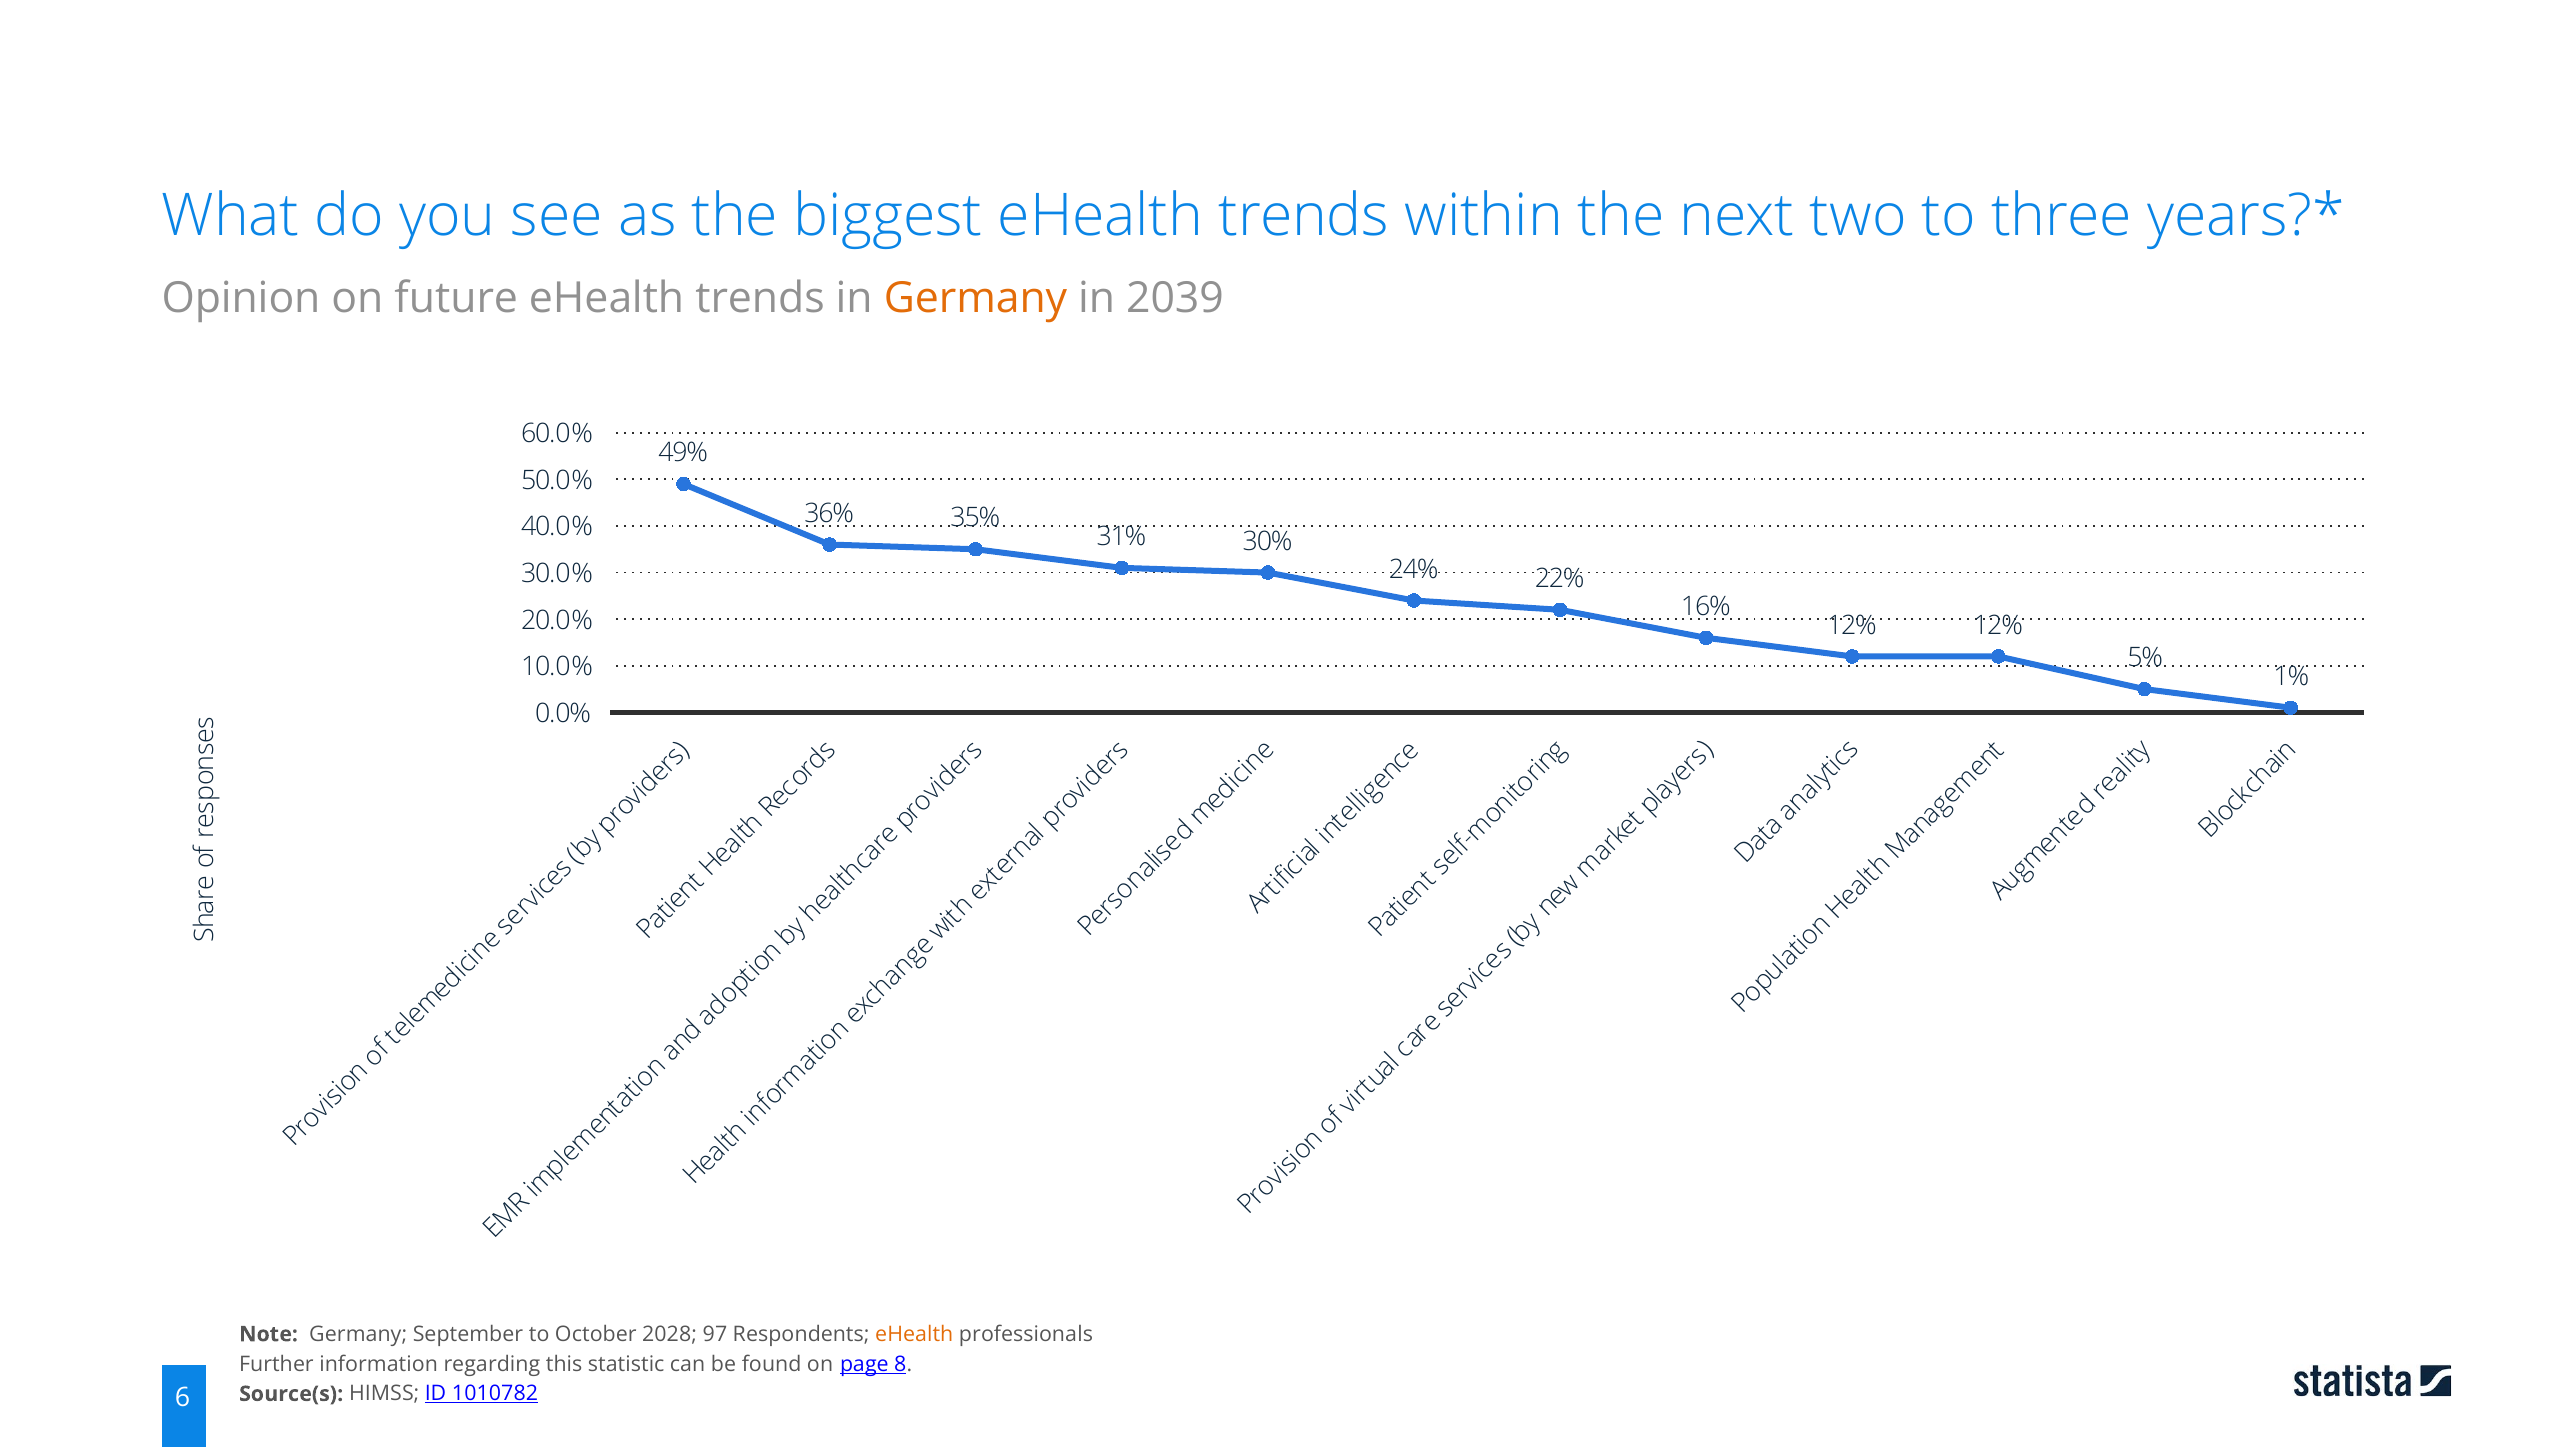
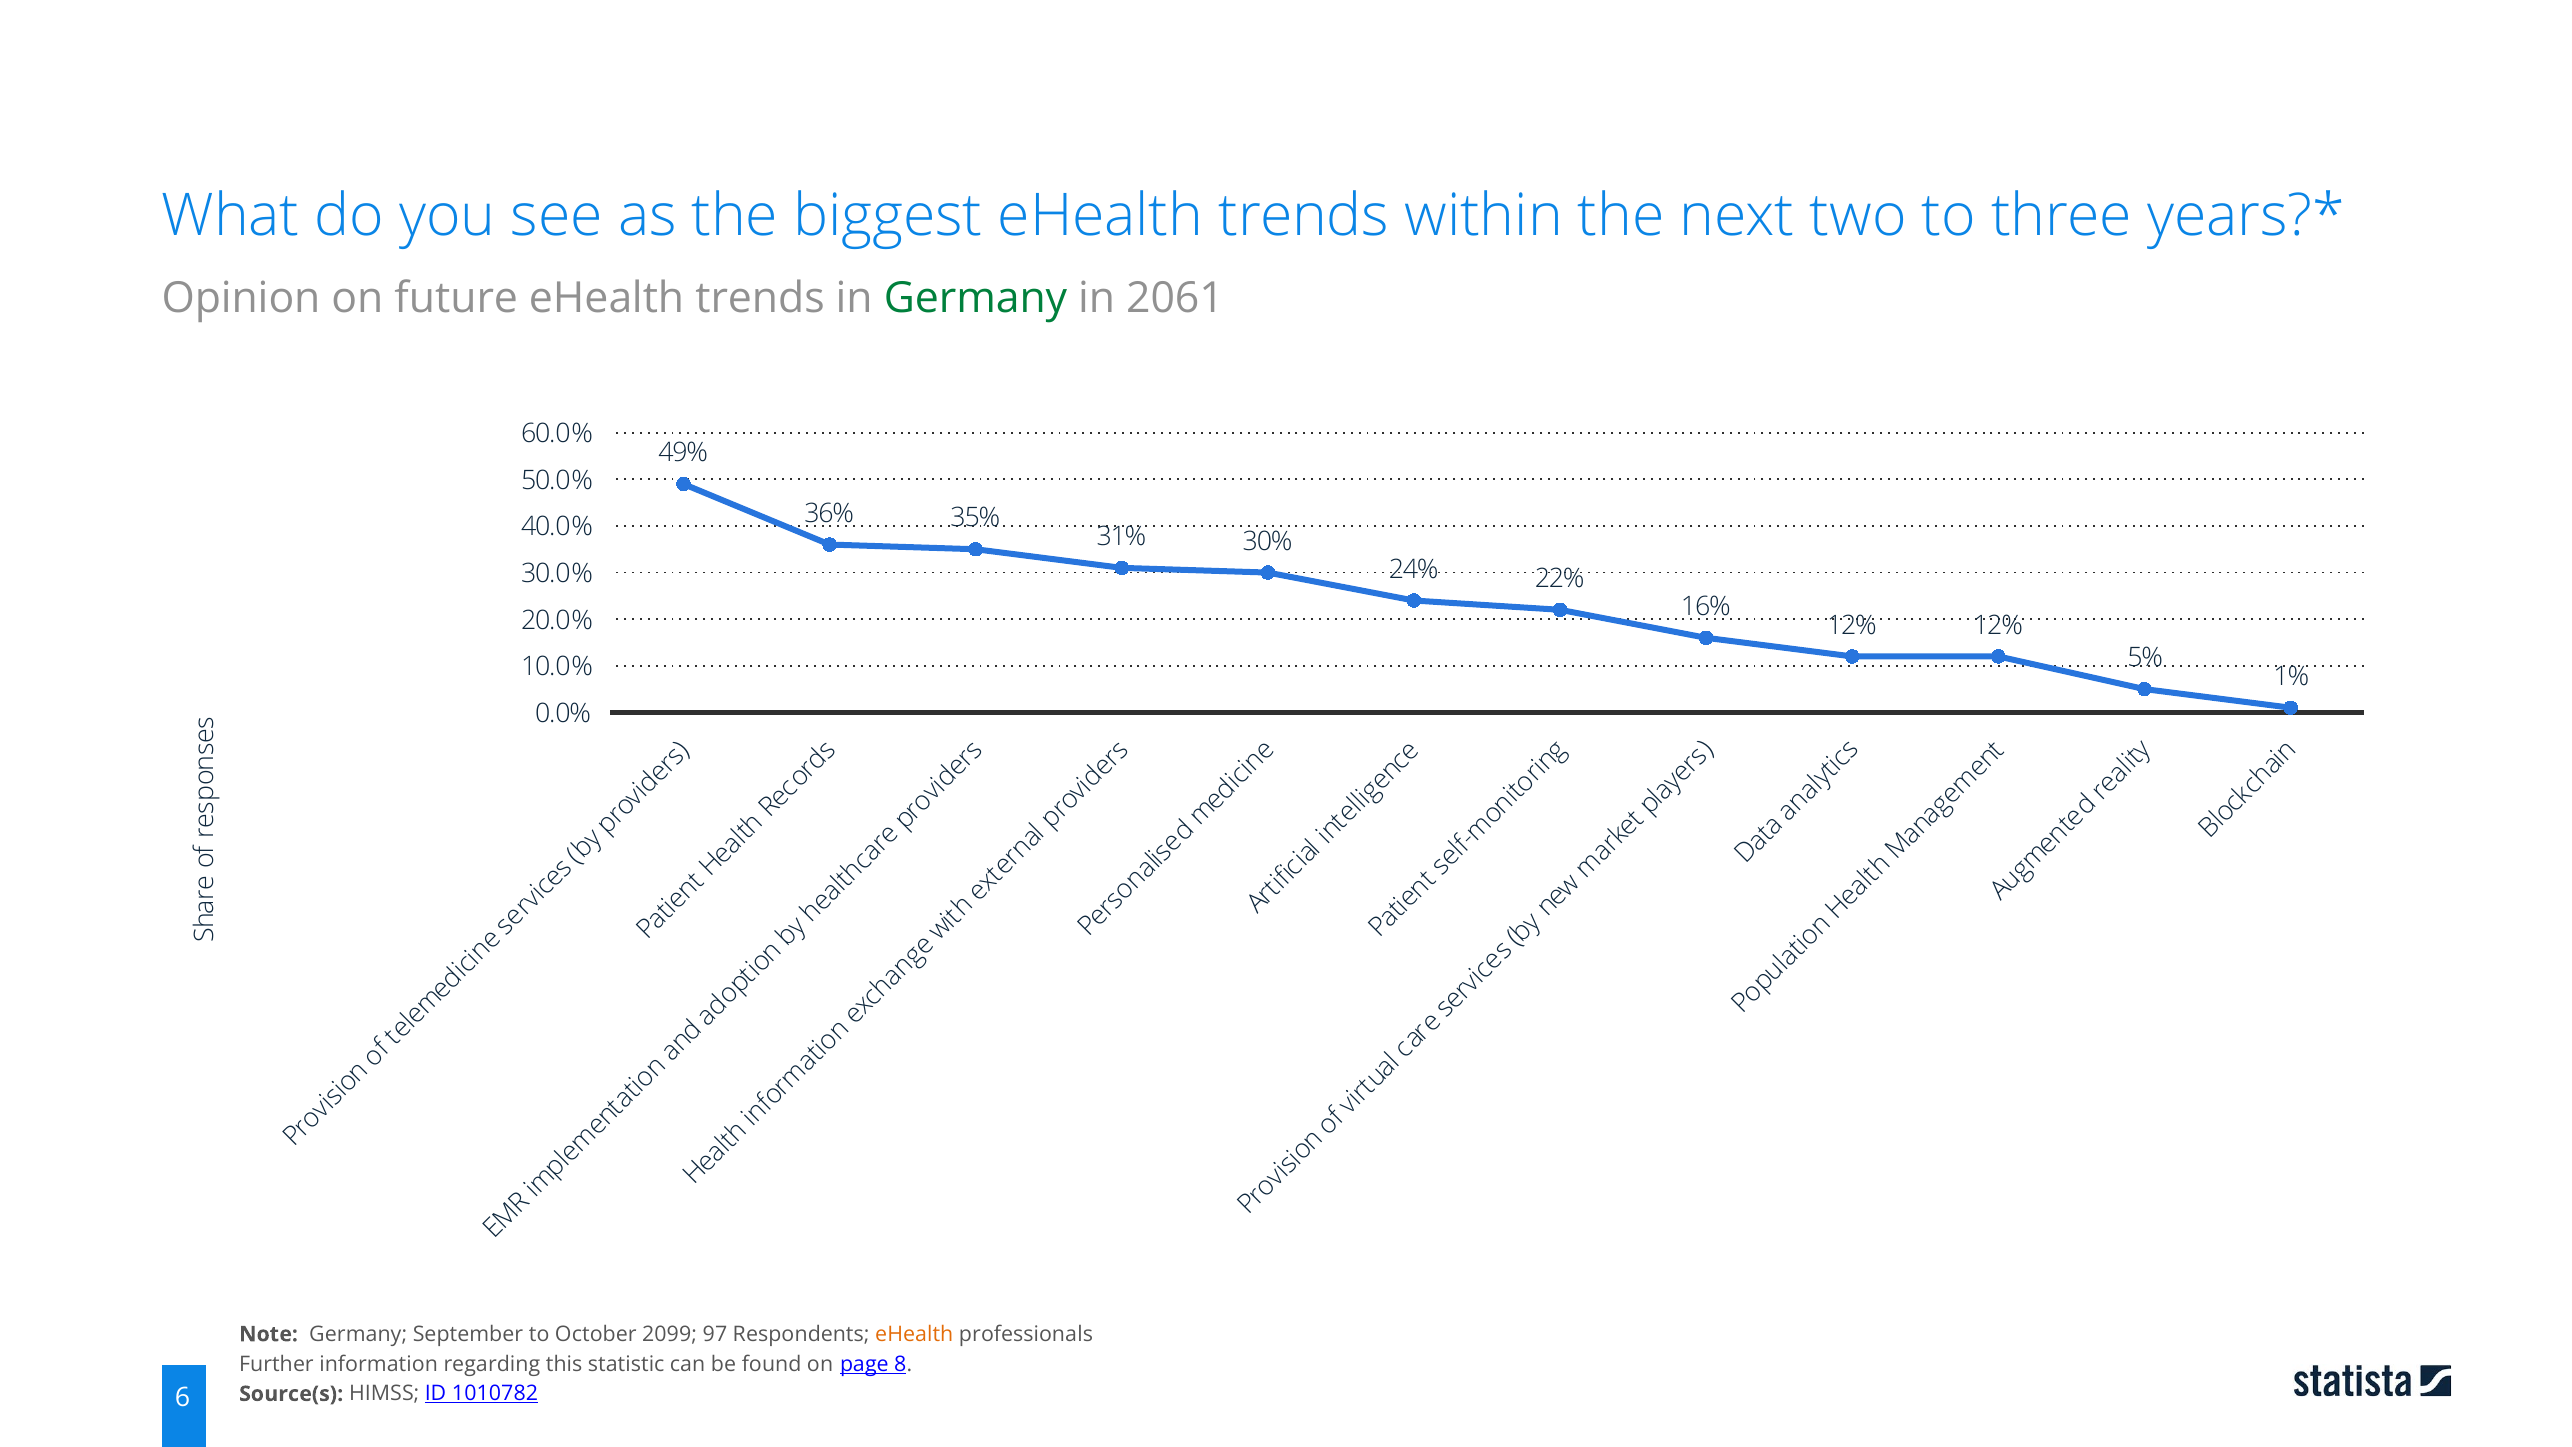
Germany at (975, 298) colour: orange -> green
2039: 2039 -> 2061
2028: 2028 -> 2099
